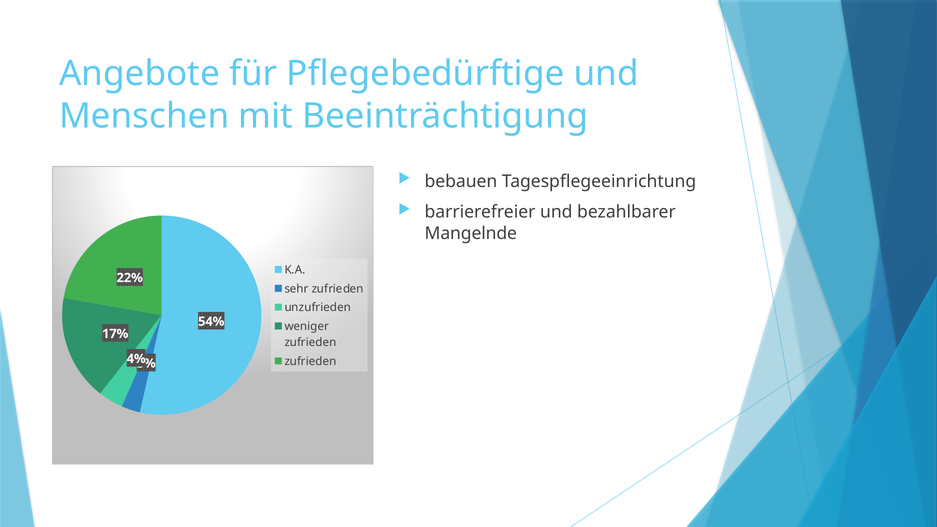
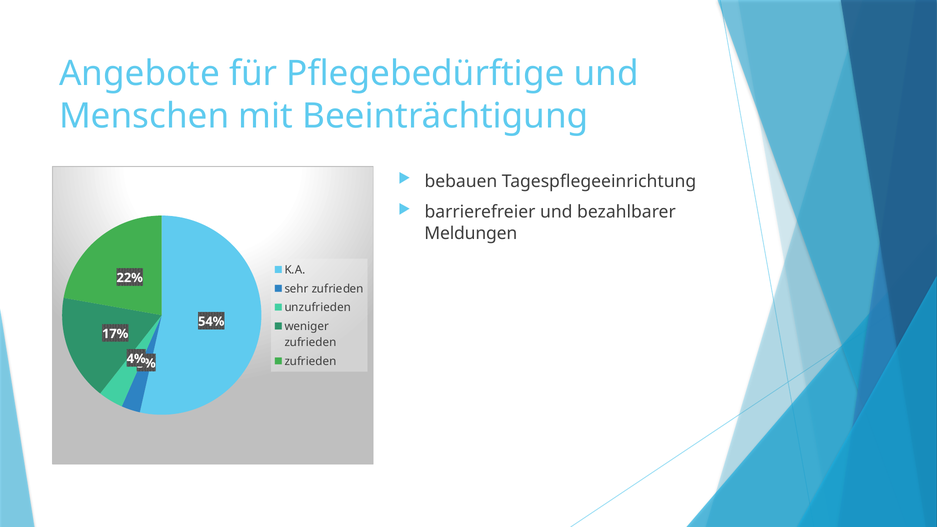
Mangelnde: Mangelnde -> Meldungen
